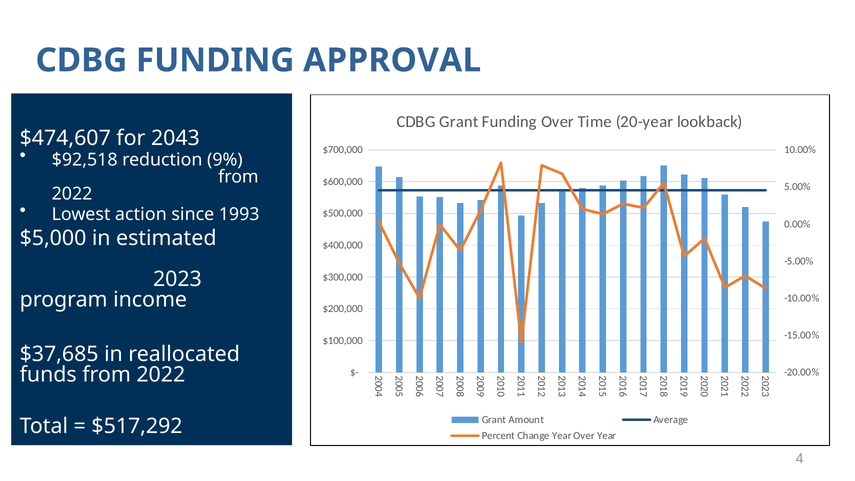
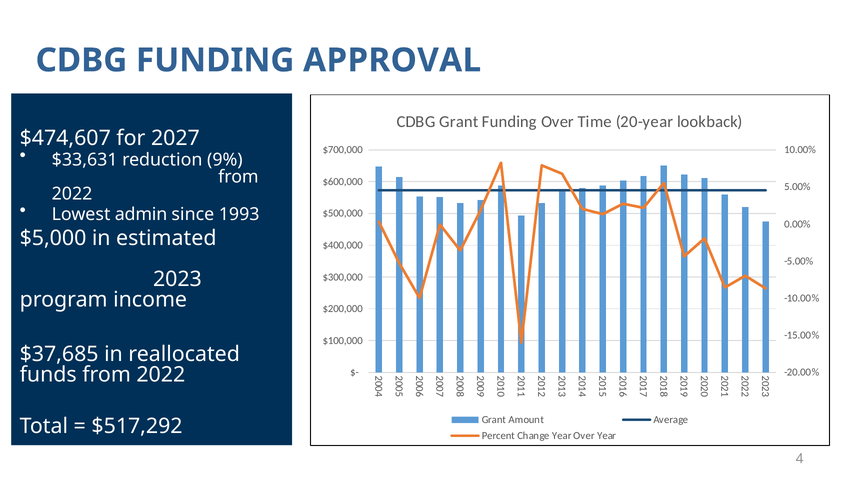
2043: 2043 -> 2027
$92,518: $92,518 -> $33,631
action: action -> admin
